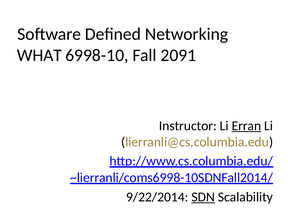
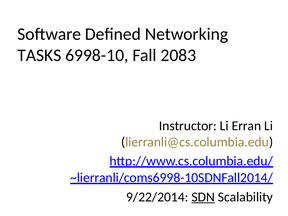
WHAT: WHAT -> TASKS
2091: 2091 -> 2083
Erran underline: present -> none
